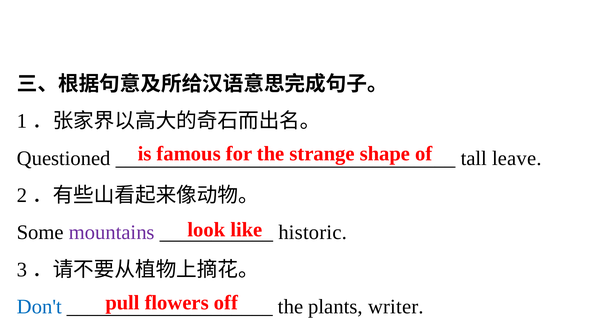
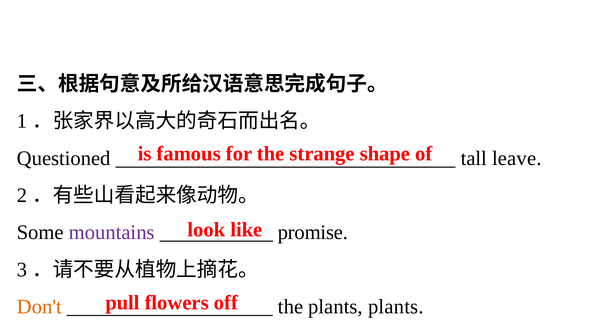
historic: historic -> promise
Don't colour: blue -> orange
plants writer: writer -> plants
